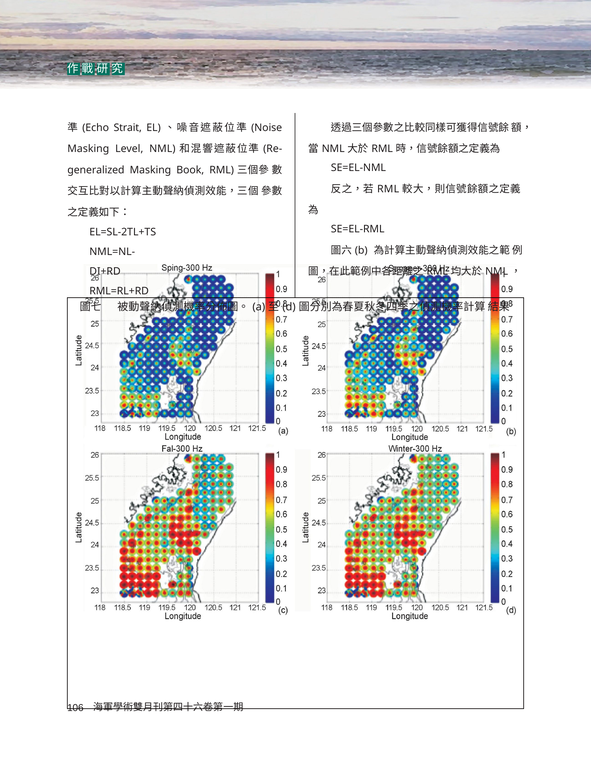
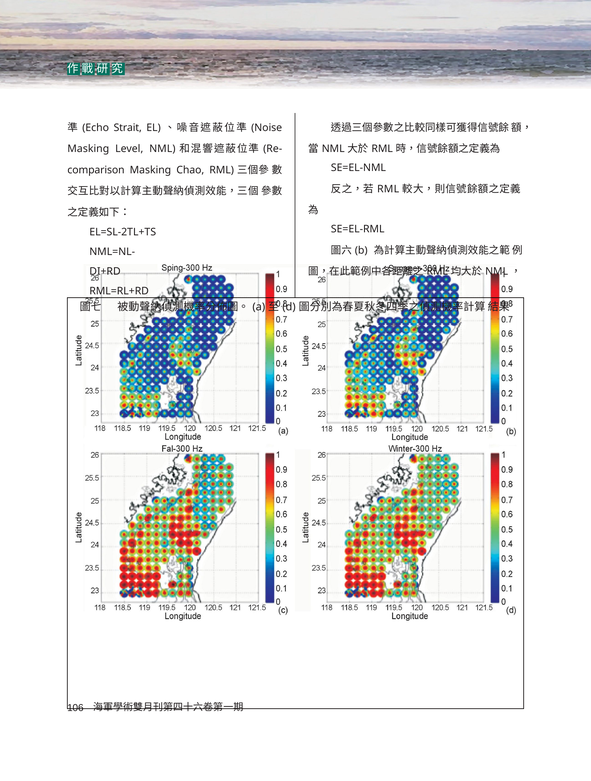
generalized: generalized -> comparison
Book: Book -> Chao
